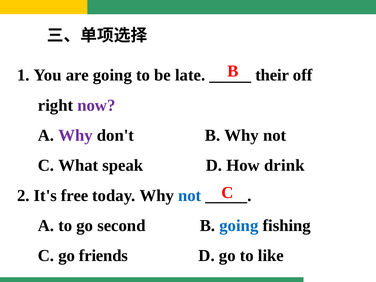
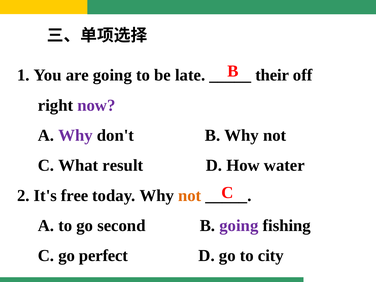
speak: speak -> result
drink: drink -> water
not at (190, 196) colour: blue -> orange
going at (239, 226) colour: blue -> purple
friends: friends -> perfect
like: like -> city
